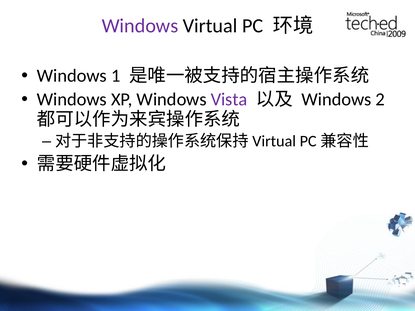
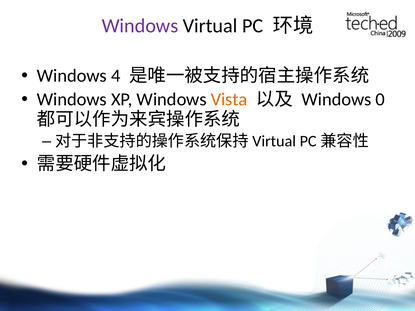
1: 1 -> 4
Vista colour: purple -> orange
2: 2 -> 0
